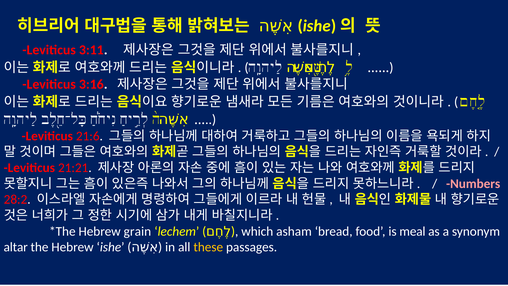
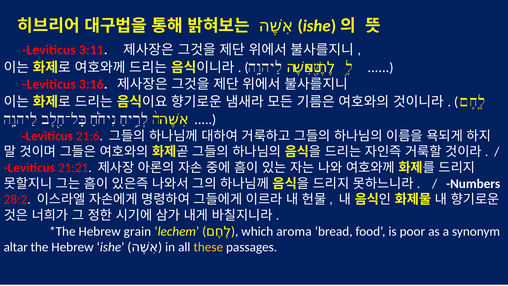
Numbers colour: pink -> white
asham: asham -> aroma
meal: meal -> poor
